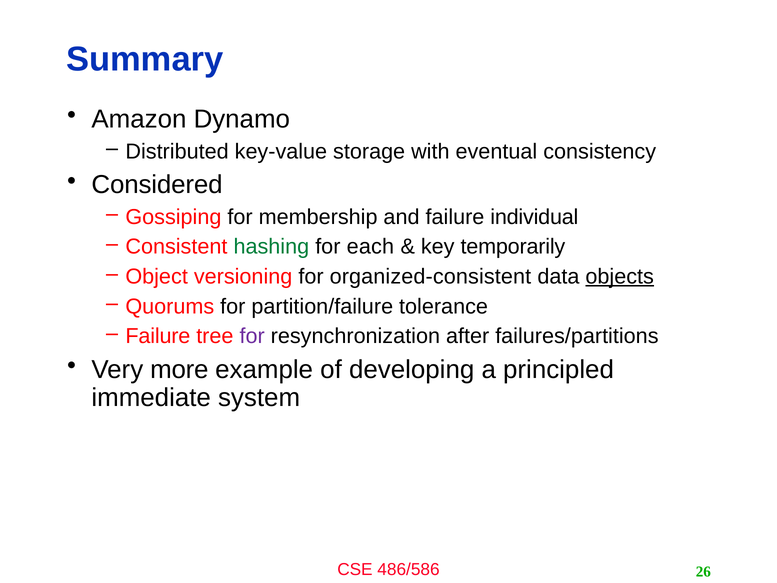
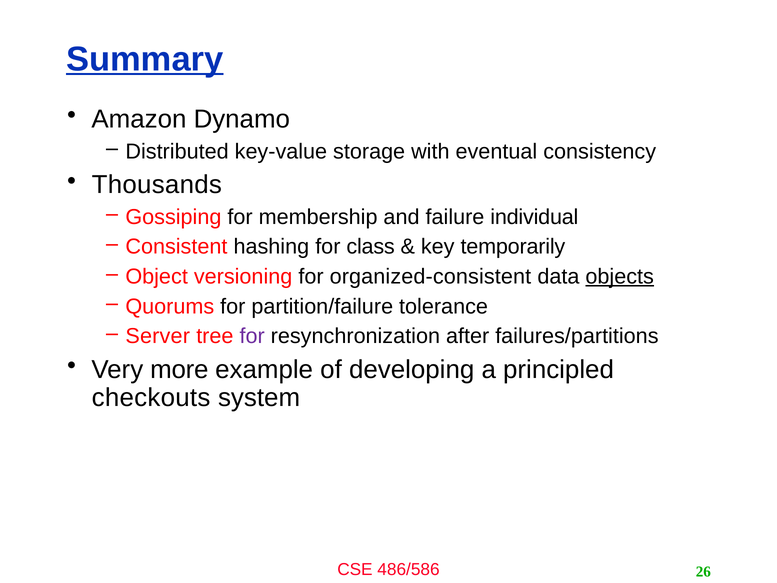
Summary underline: none -> present
Considered: Considered -> Thousands
hashing colour: green -> black
each: each -> class
Failure at (158, 336): Failure -> Server
immediate: immediate -> checkouts
